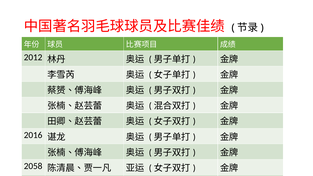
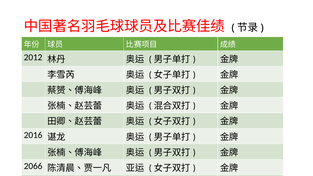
2058: 2058 -> 2066
